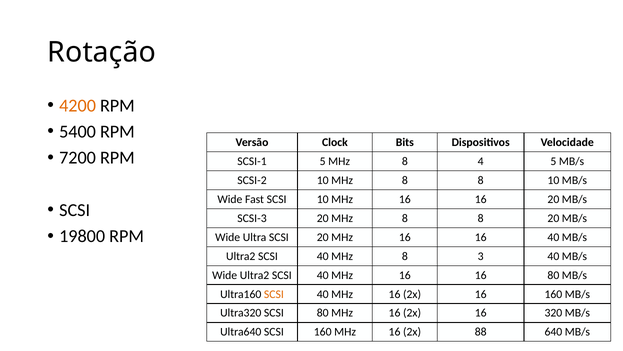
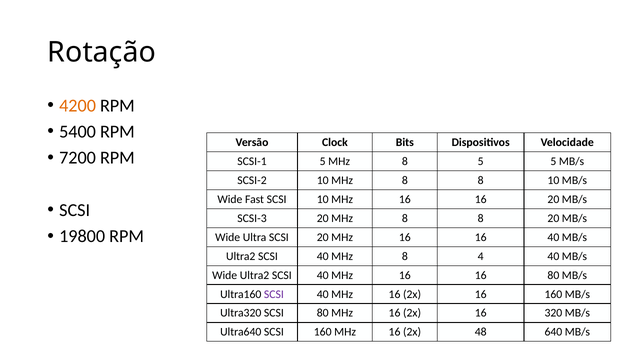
8 4: 4 -> 5
3: 3 -> 4
SCSI at (274, 294) colour: orange -> purple
88: 88 -> 48
